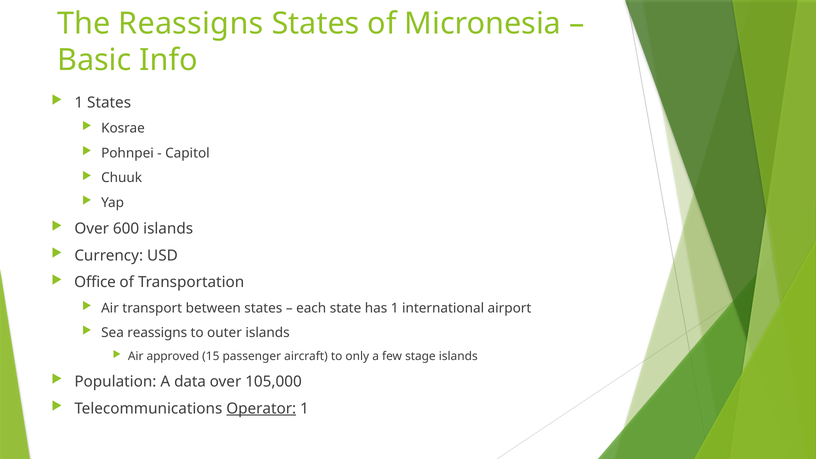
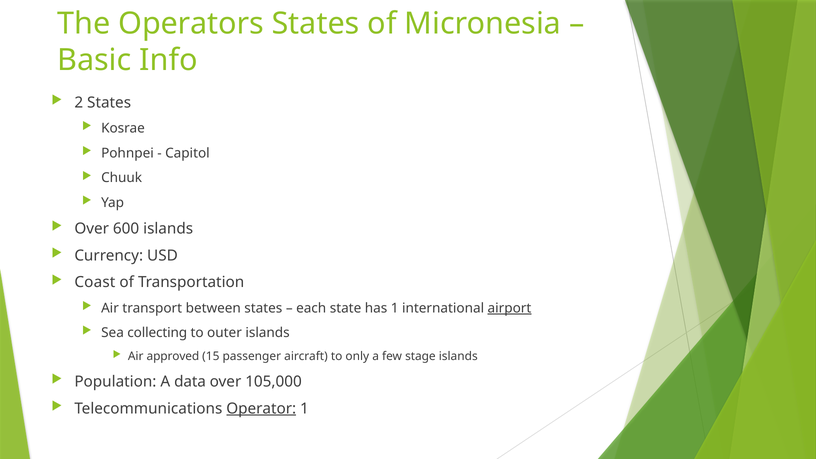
The Reassigns: Reassigns -> Operators
1 at (79, 103): 1 -> 2
Office: Office -> Coast
airport underline: none -> present
Sea reassigns: reassigns -> collecting
